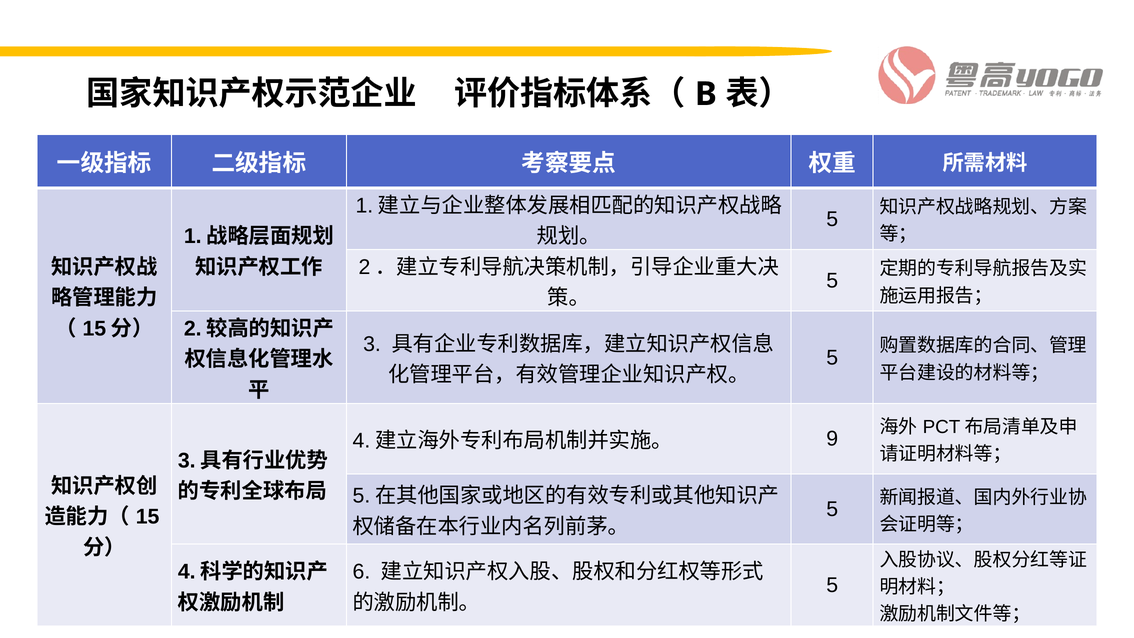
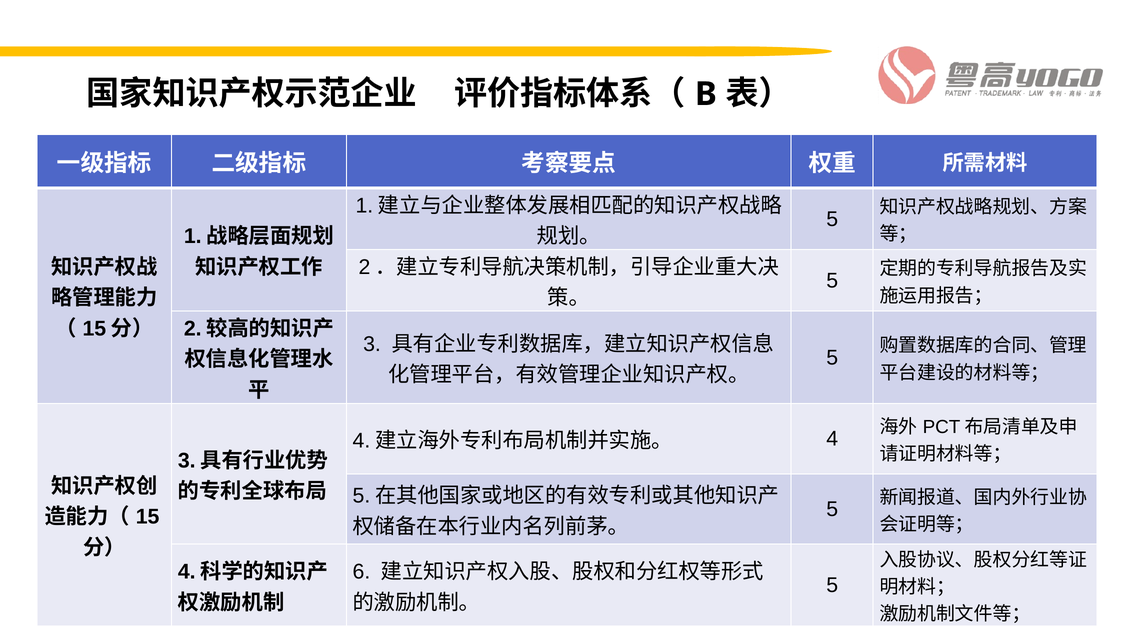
9: 9 -> 4
